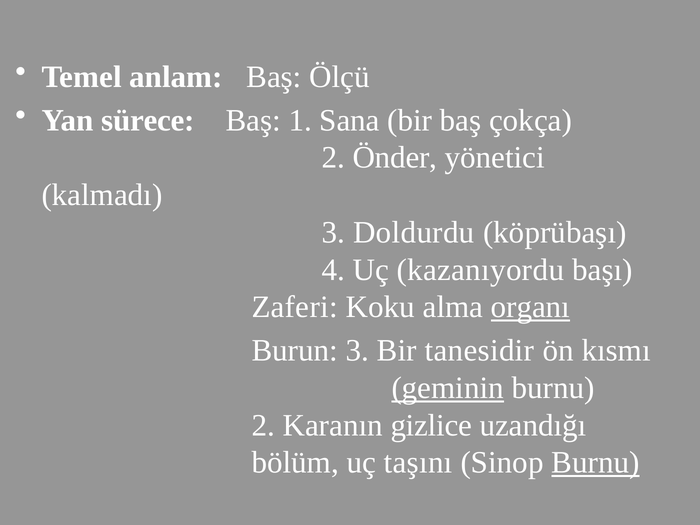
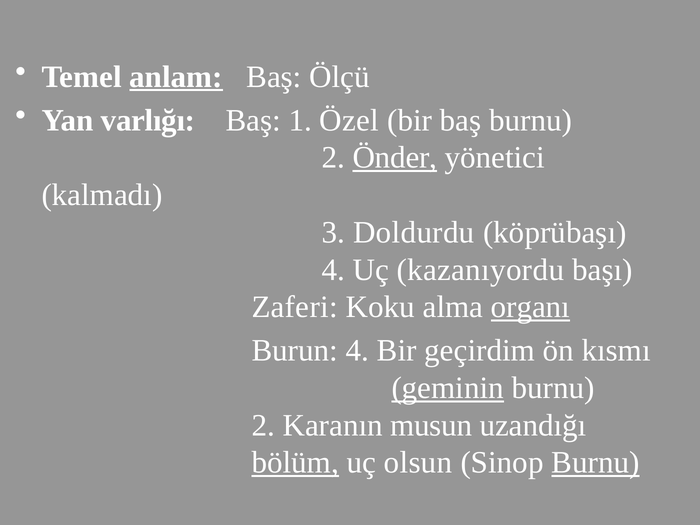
anlam underline: none -> present
sürece: sürece -> varlığı
Sana: Sana -> Özel
baş çokça: çokça -> burnu
Önder underline: none -> present
Burun 3: 3 -> 4
tanesidir: tanesidir -> geçirdim
gizlice: gizlice -> musun
bölüm underline: none -> present
taşını: taşını -> olsun
